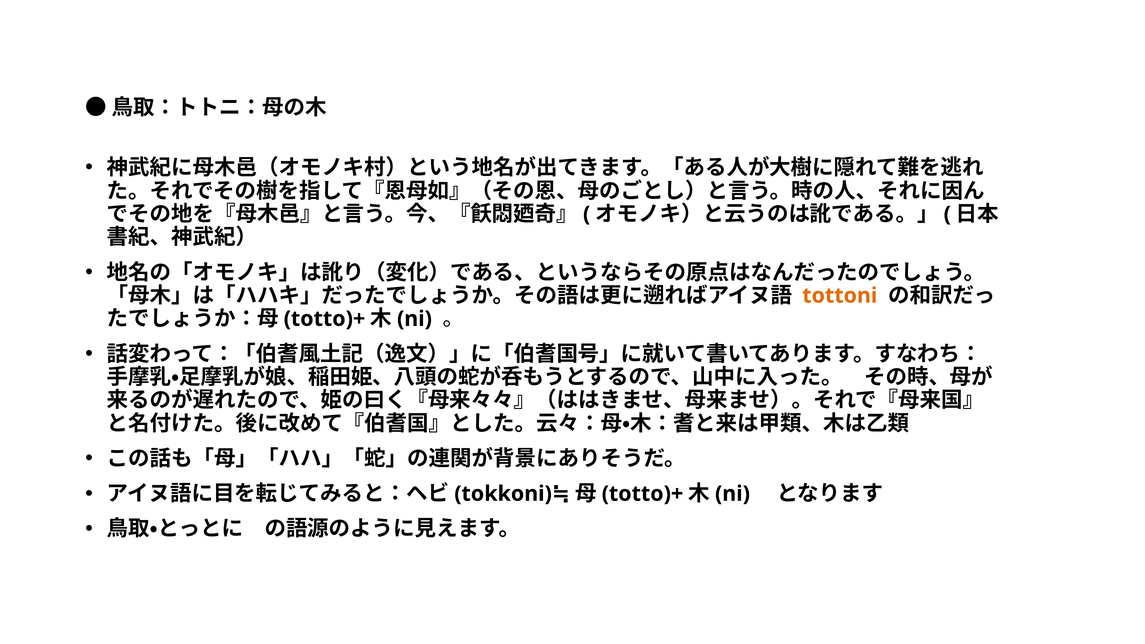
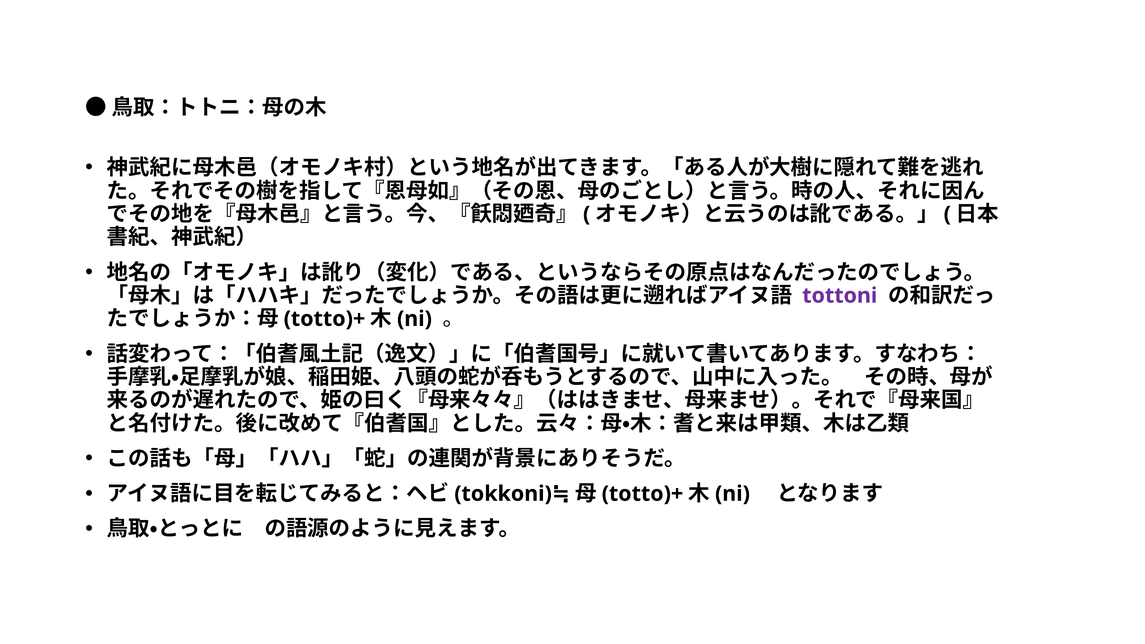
tottoni colour: orange -> purple
